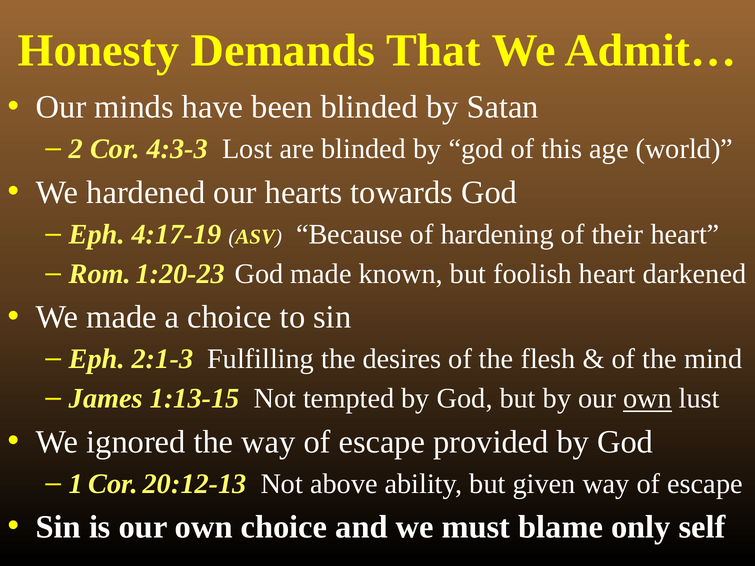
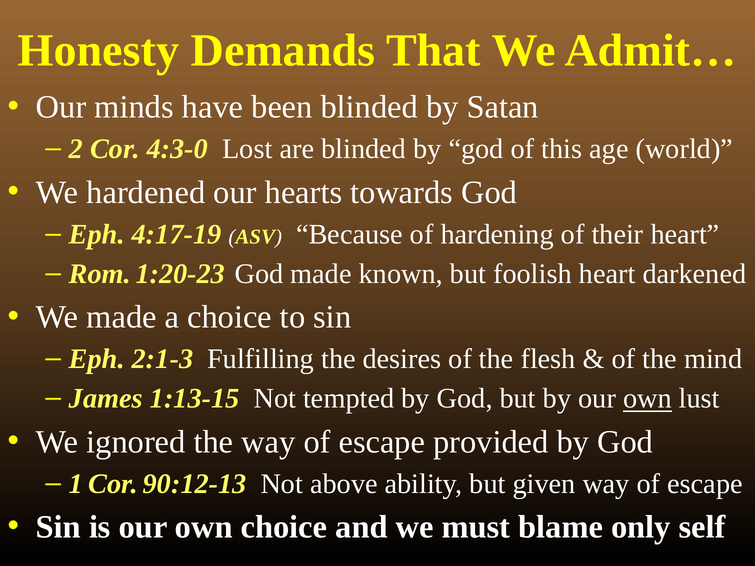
4:3-3: 4:3-3 -> 4:3-0
20:12-13: 20:12-13 -> 90:12-13
